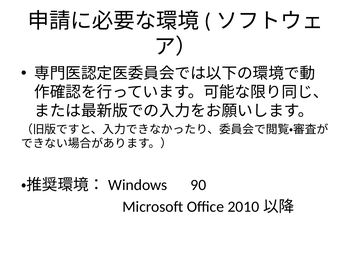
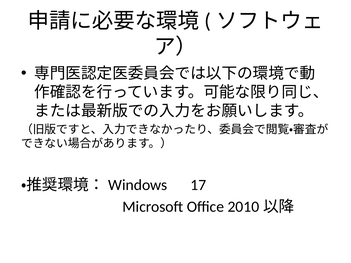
90: 90 -> 17
